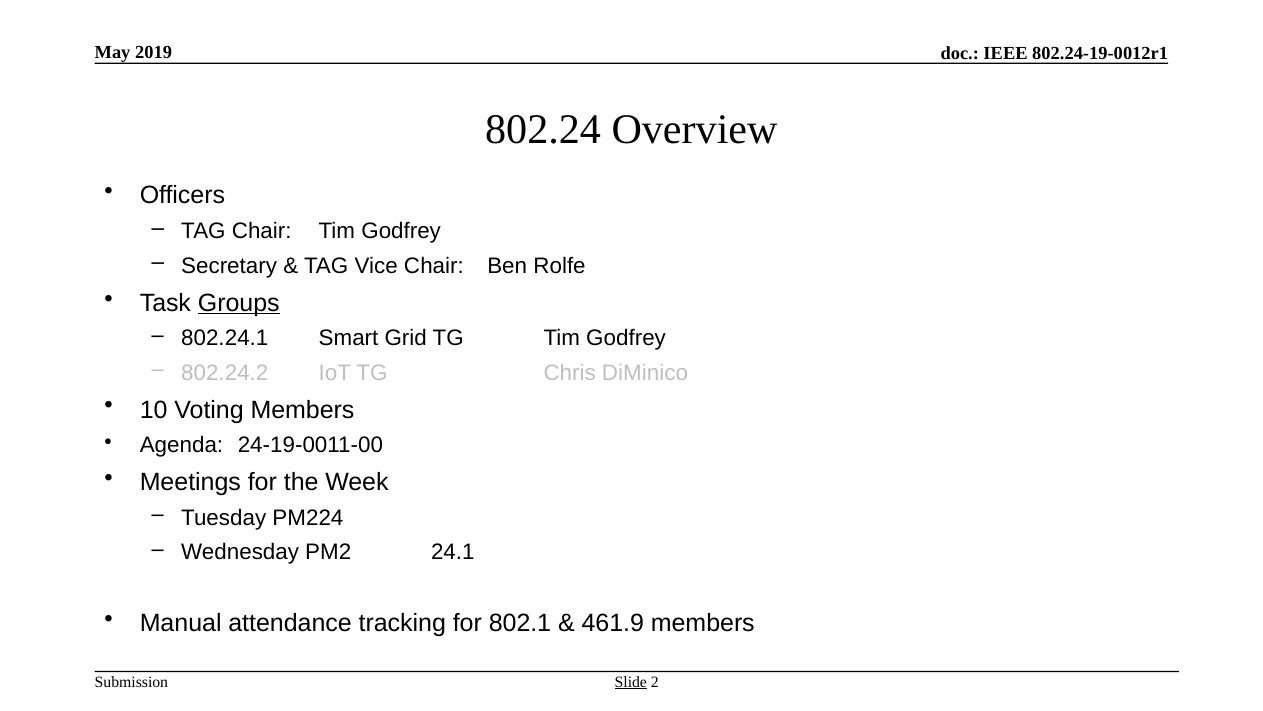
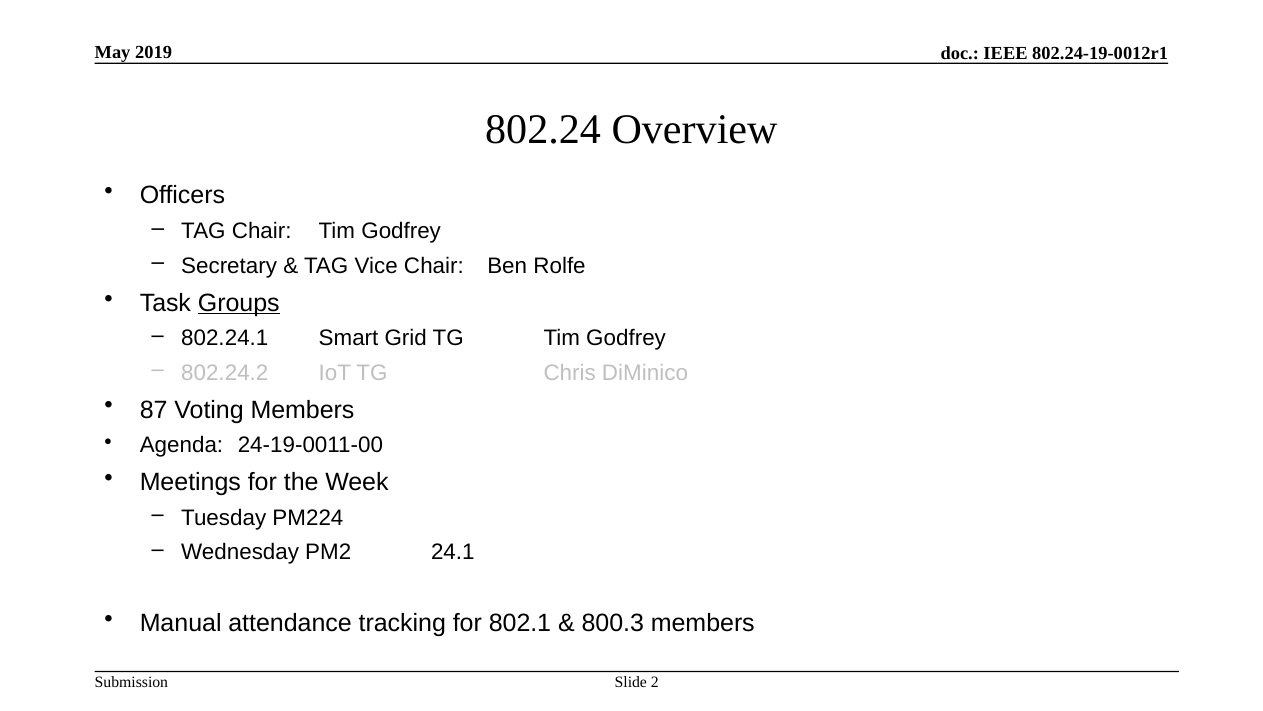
10: 10 -> 87
461.9: 461.9 -> 800.3
Slide underline: present -> none
